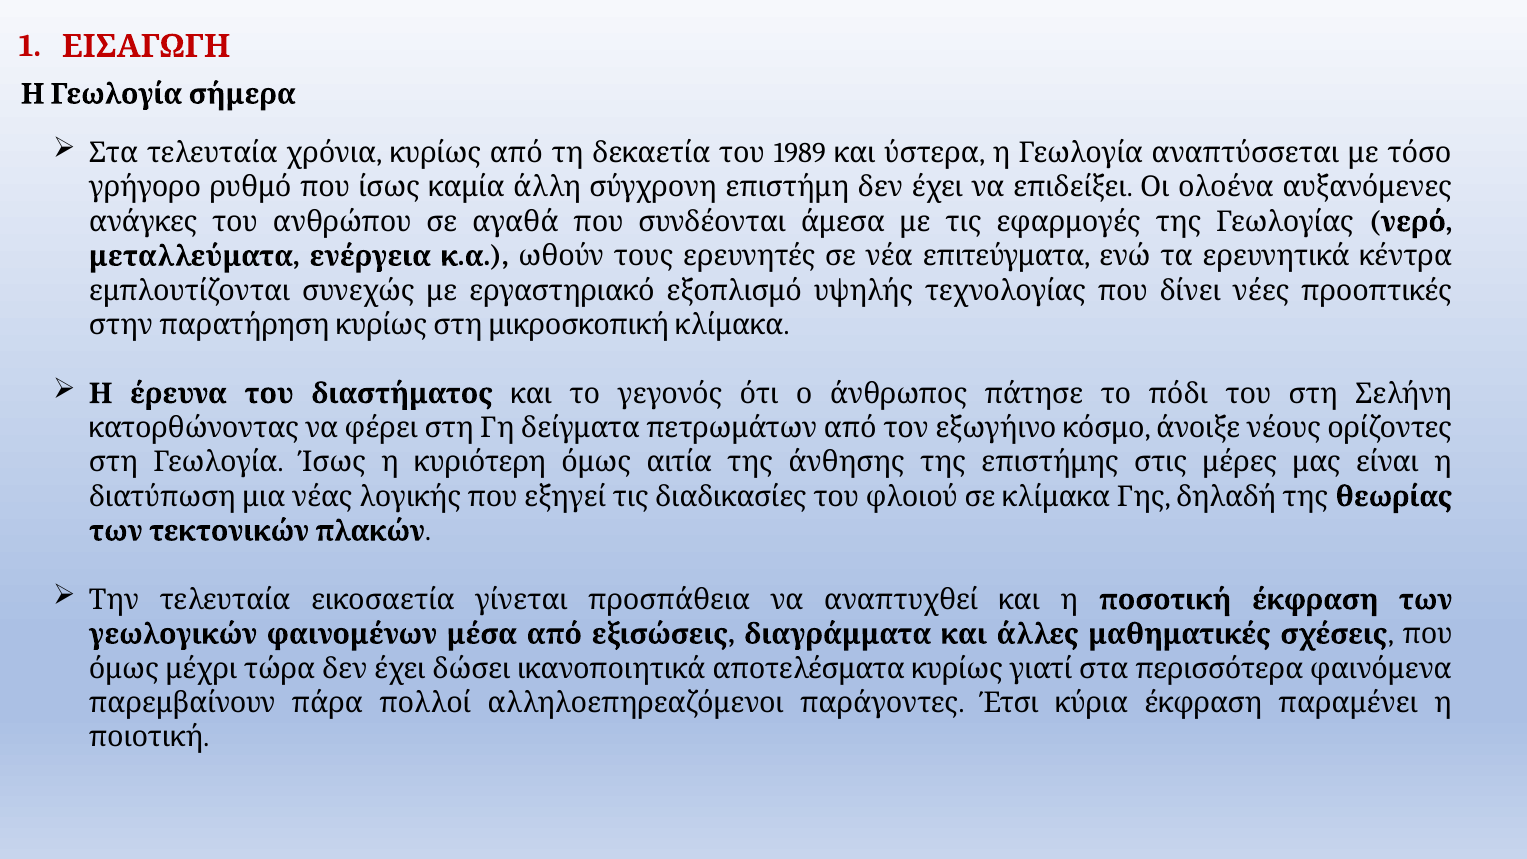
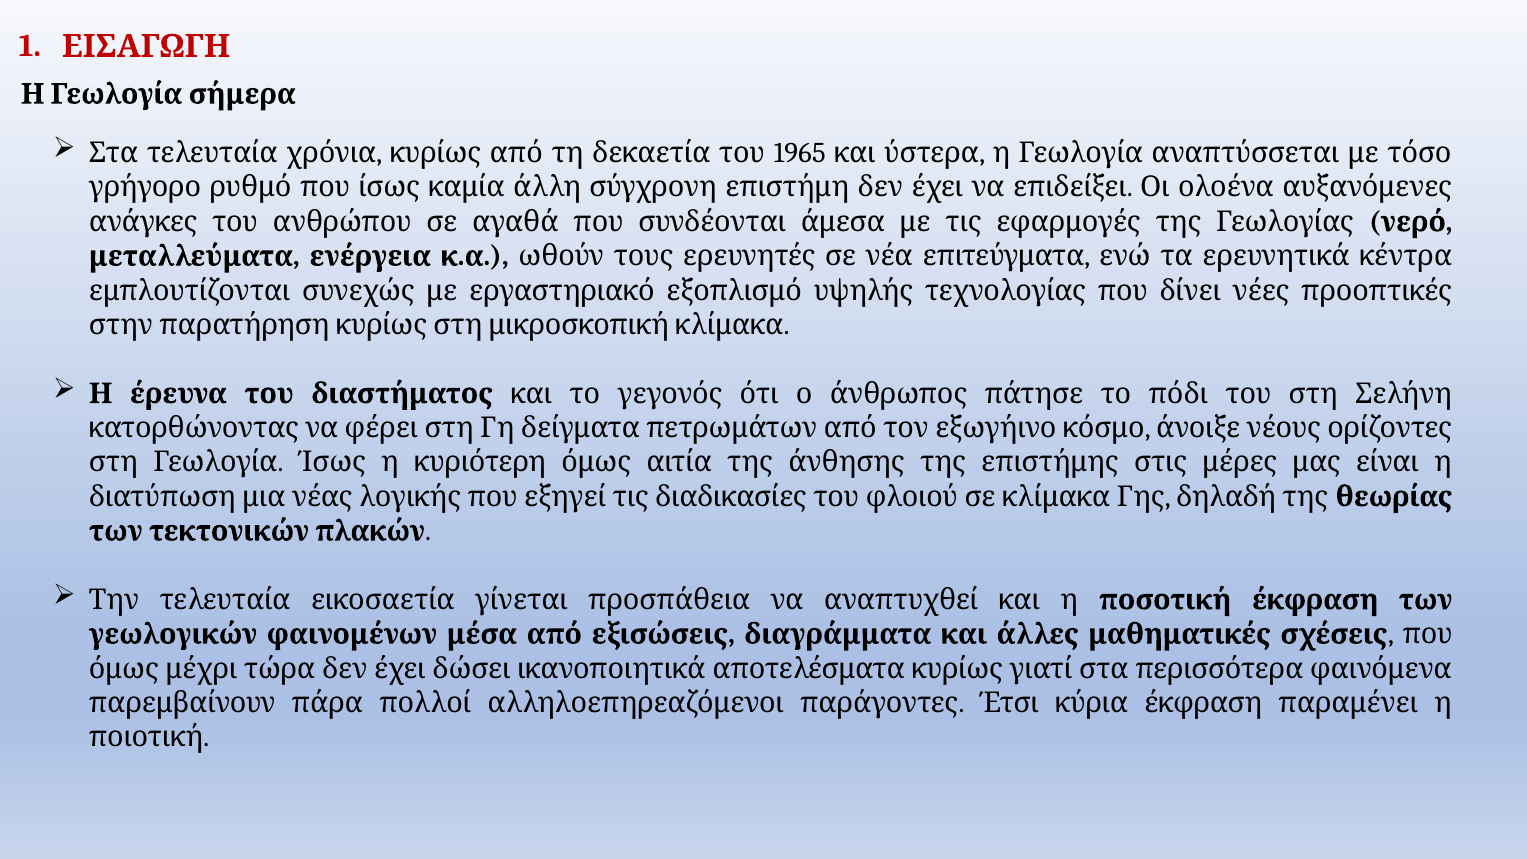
1989: 1989 -> 1965
